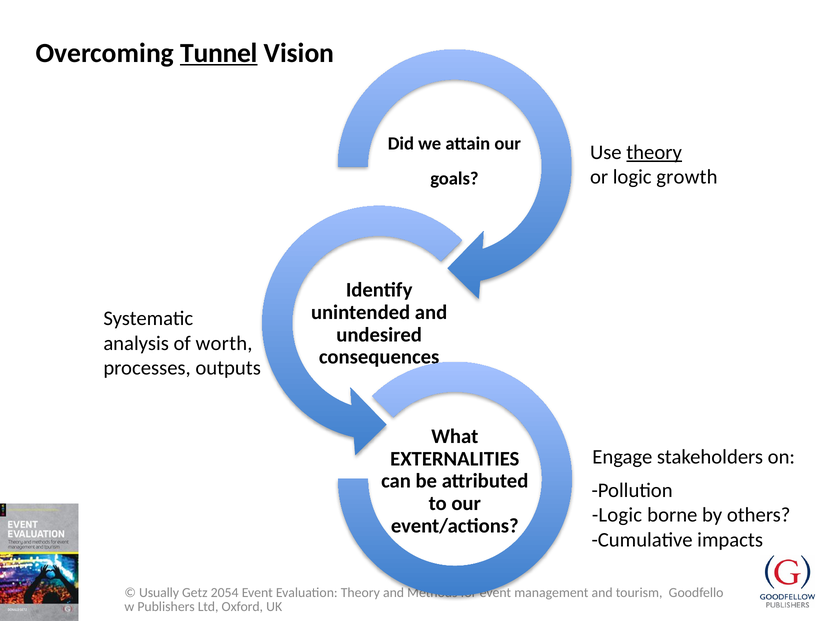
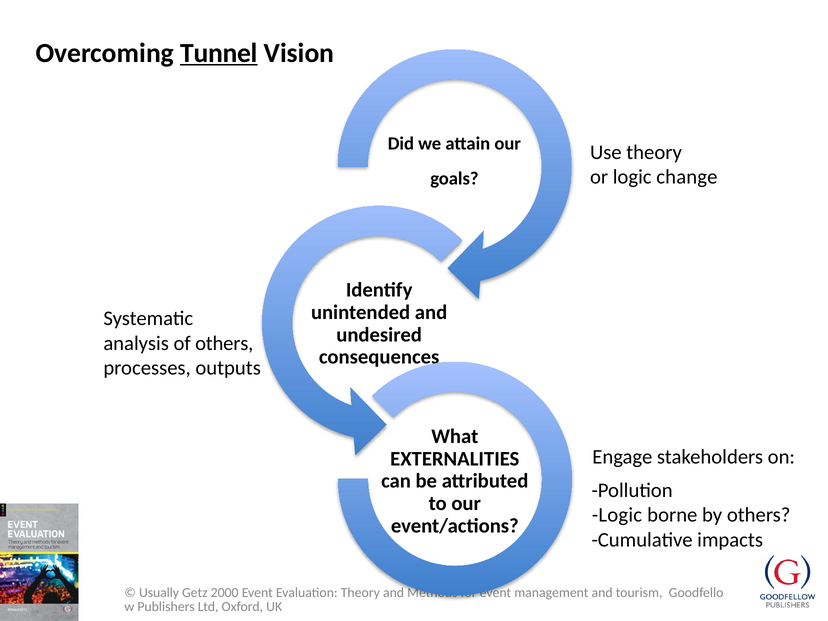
theory at (654, 152) underline: present -> none
growth: growth -> change
of worth: worth -> others
2054: 2054 -> 2000
